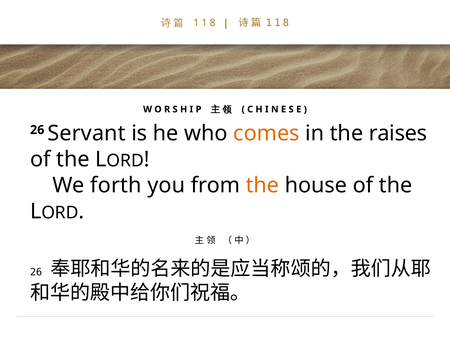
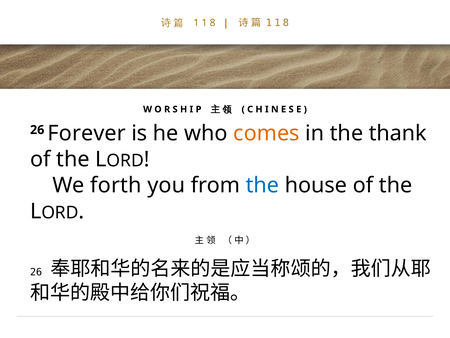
Servant: Servant -> Forever
raises: raises -> thank
the at (262, 185) colour: orange -> blue
